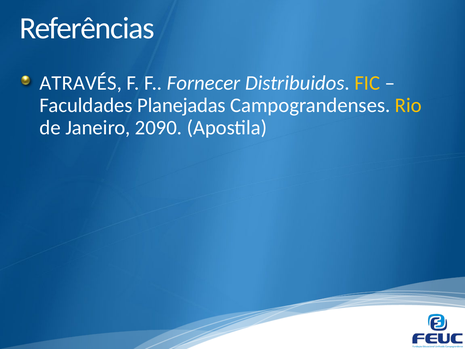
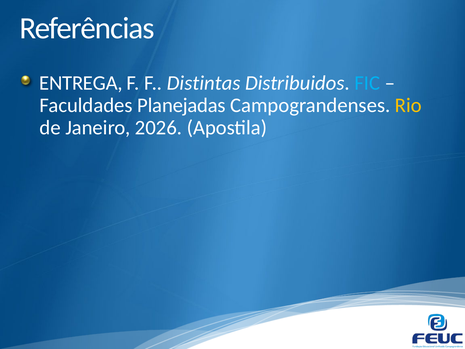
ATRAVÉS: ATRAVÉS -> ENTREGA
Fornecer: Fornecer -> Distintas
FIC colour: yellow -> light blue
2090: 2090 -> 2026
